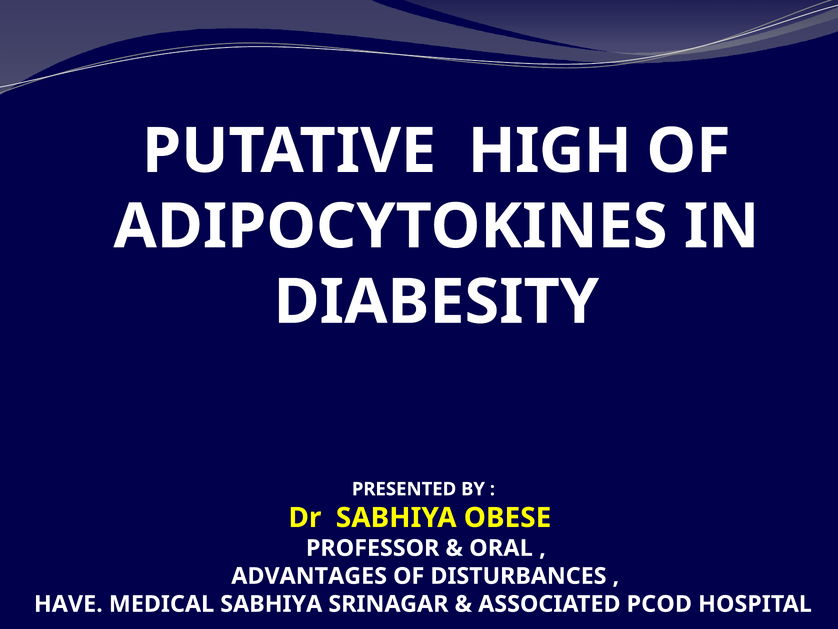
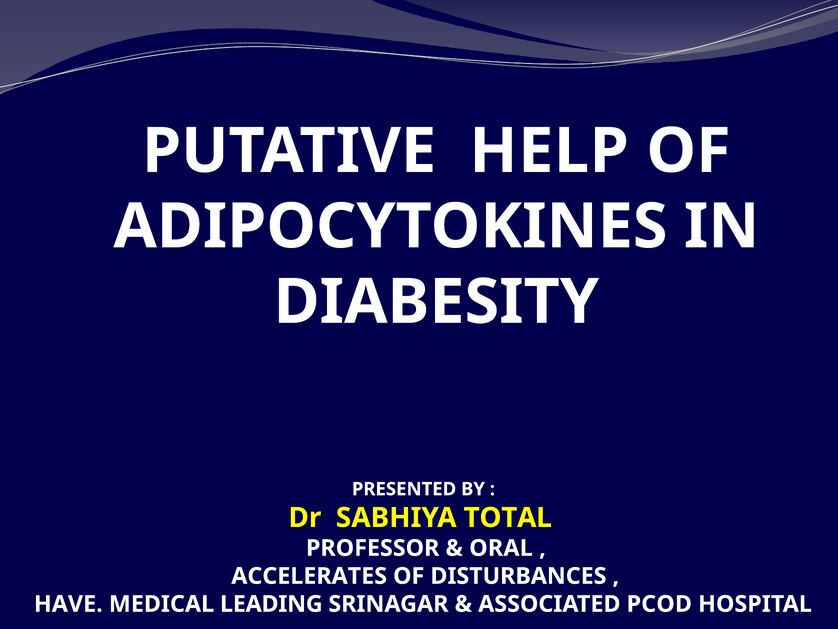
HIGH: HIGH -> HELP
OBESE: OBESE -> TOTAL
ADVANTAGES: ADVANTAGES -> ACCELERATES
MEDICAL SABHIYA: SABHIYA -> LEADING
